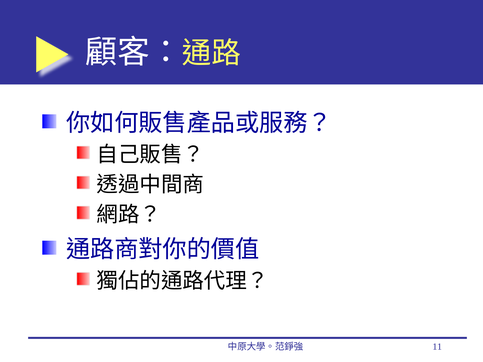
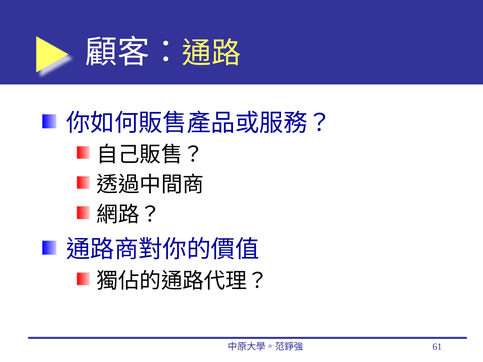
11: 11 -> 61
